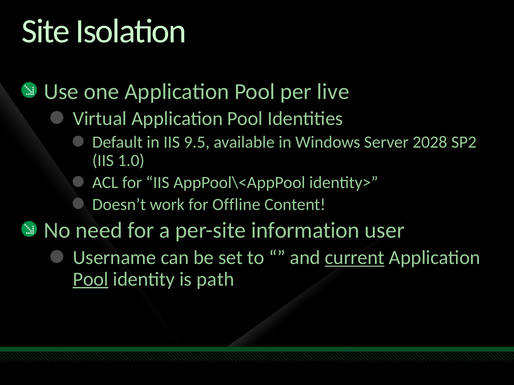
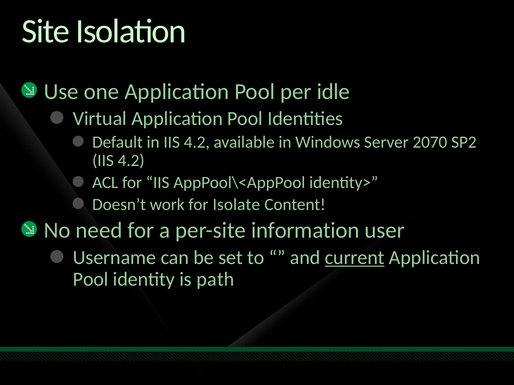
live: live -> idle
in IIS 9.5: 9.5 -> 4.2
2028: 2028 -> 2070
1.0 at (131, 161): 1.0 -> 4.2
Offline: Offline -> Isolate
Pool at (91, 280) underline: present -> none
